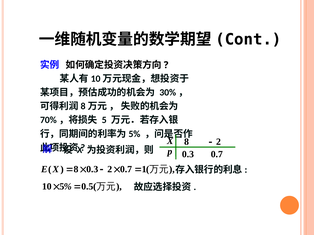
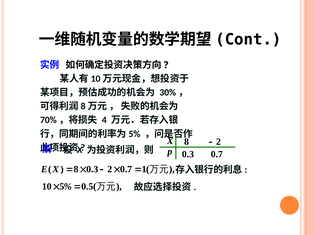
5 at (104, 120): 5 -> 4
